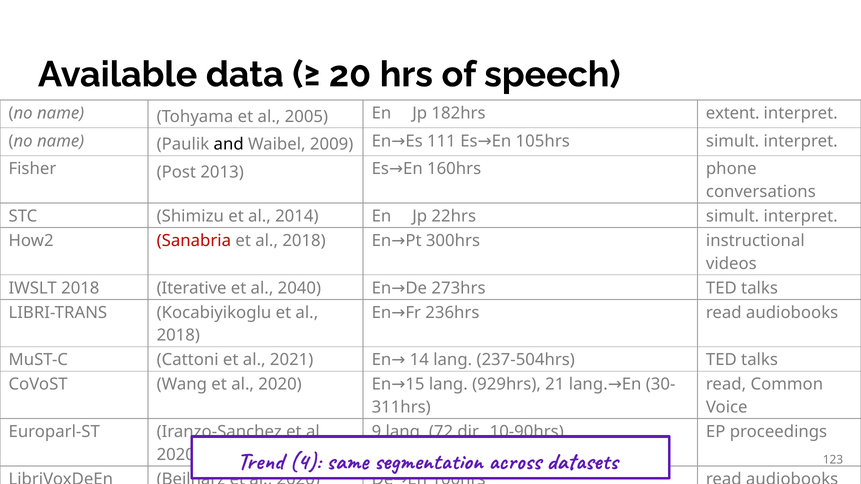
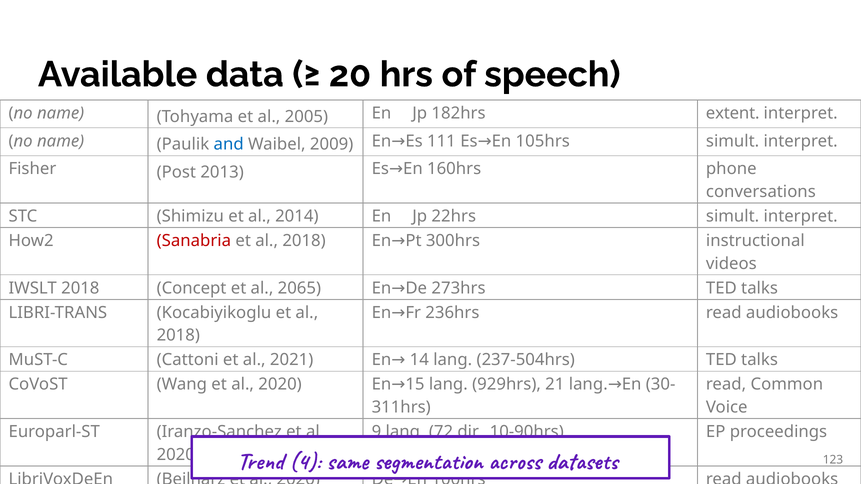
and colour: black -> blue
Iterative: Iterative -> Concept
2040: 2040 -> 2065
